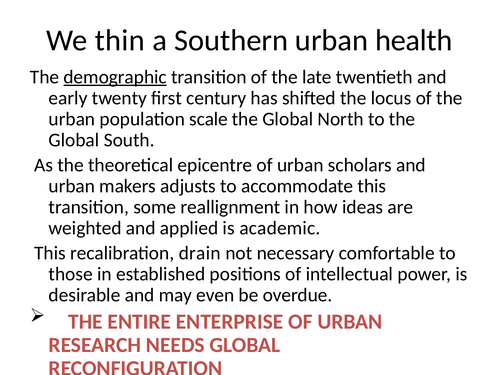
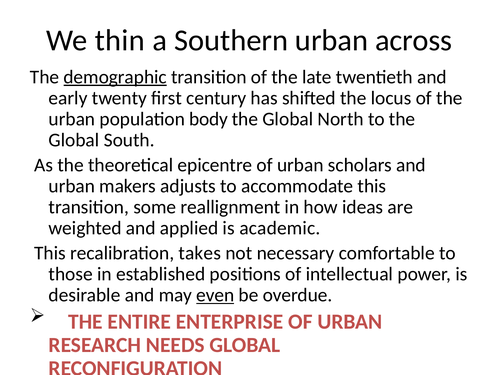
health: health -> across
scale: scale -> body
drain: drain -> takes
even underline: none -> present
